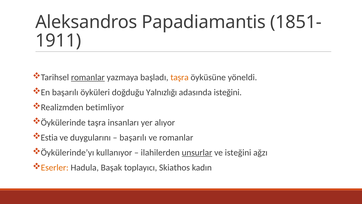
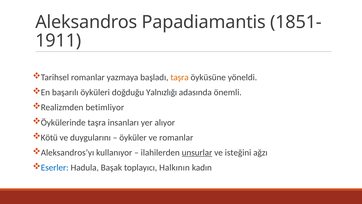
romanlar at (88, 77) underline: present -> none
adasında isteğini: isteğini -> önemli
Estia: Estia -> Kötü
başarılı at (133, 137): başarılı -> öyküler
Öykülerinde’yı: Öykülerinde’yı -> Aleksandros’yı
Eserler colour: orange -> blue
Skiathos: Skiathos -> Halkının
